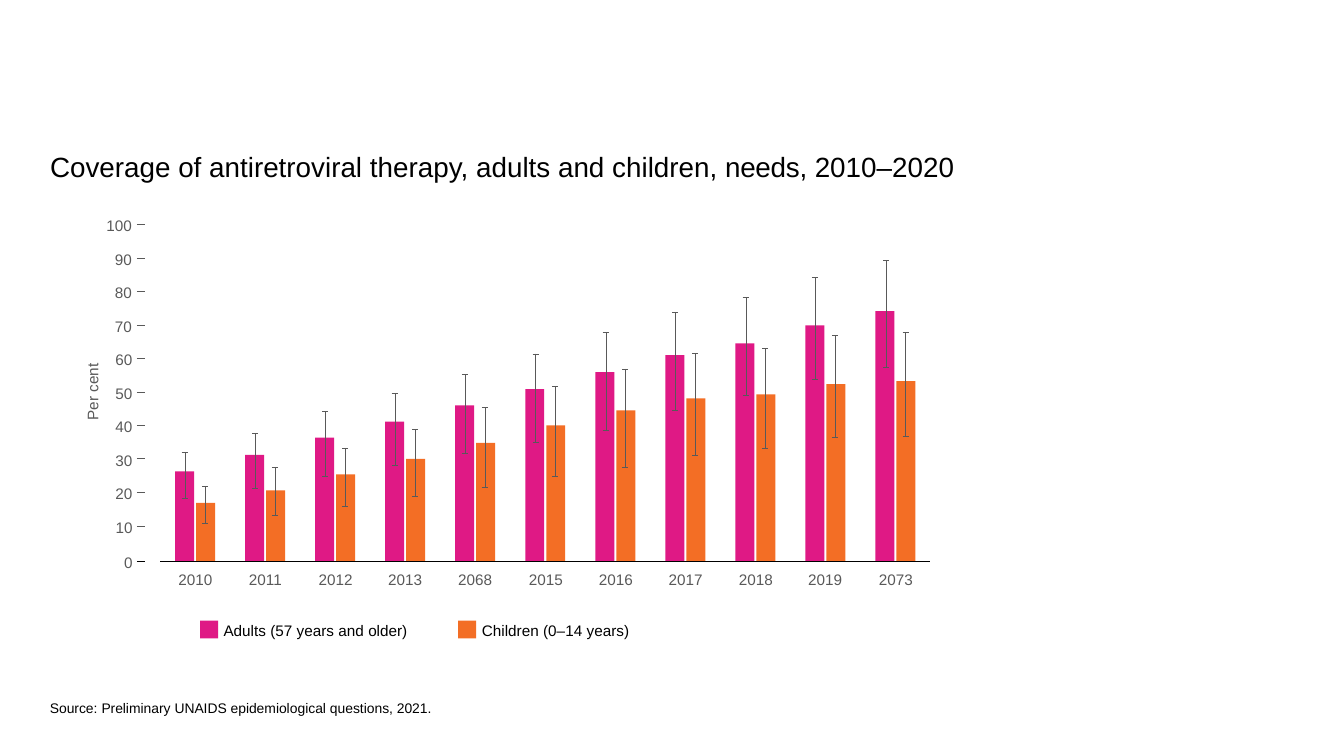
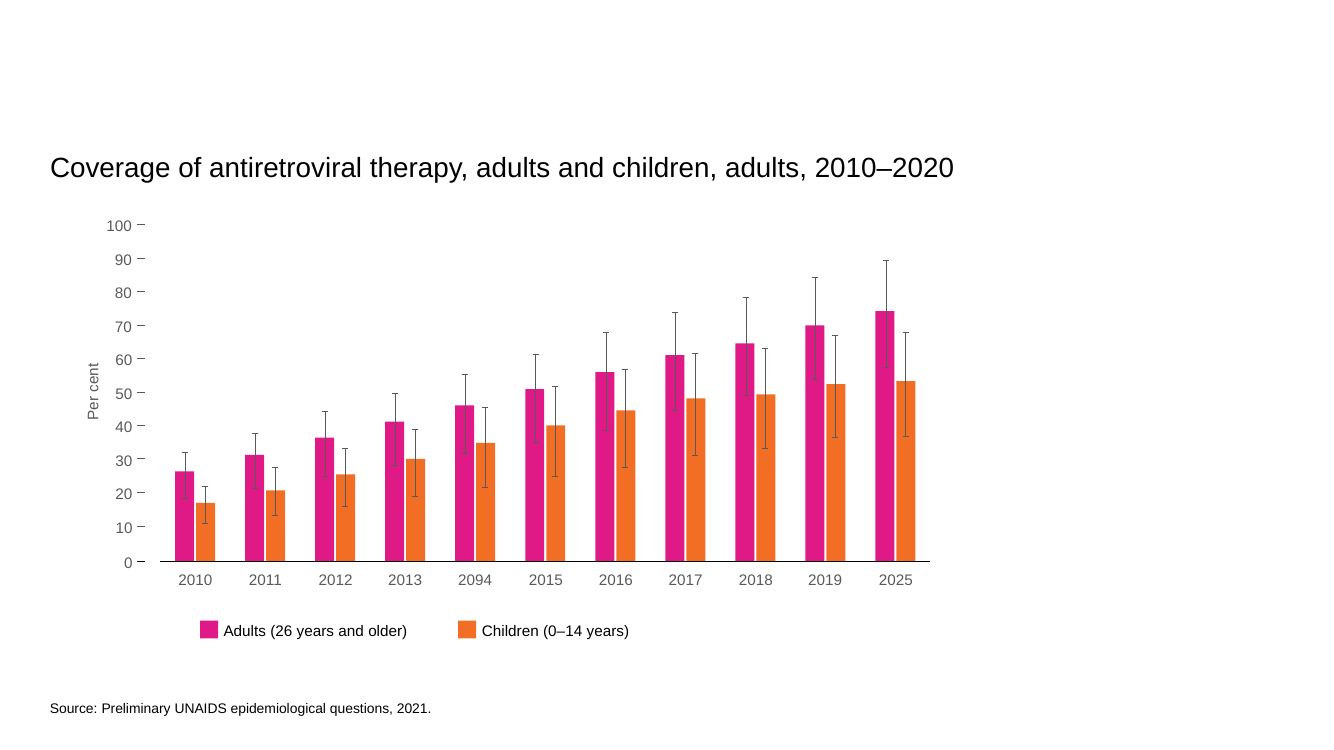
children needs: needs -> adults
2068: 2068 -> 2094
2073: 2073 -> 2025
57: 57 -> 26
